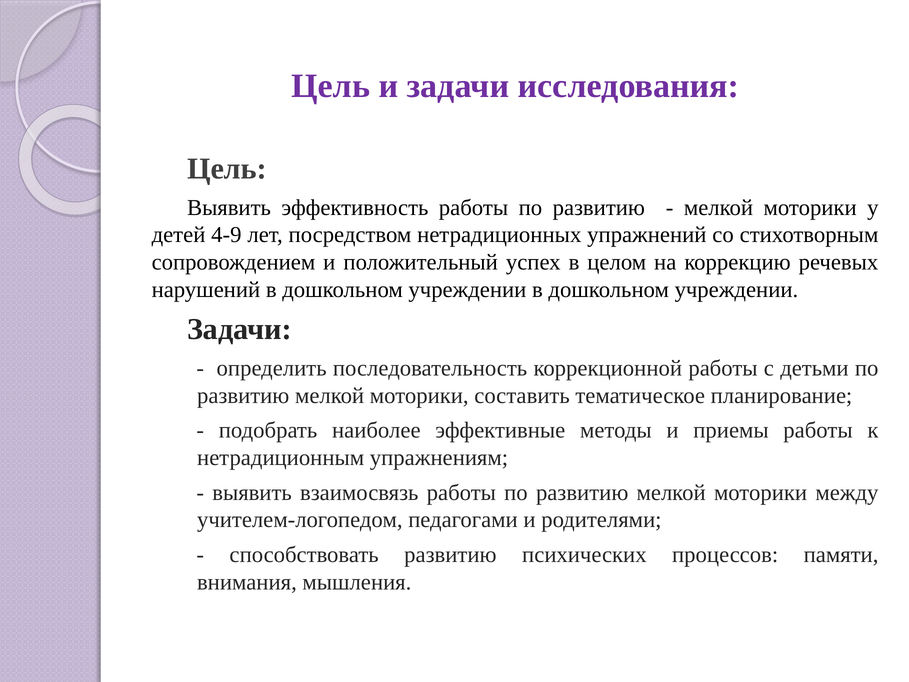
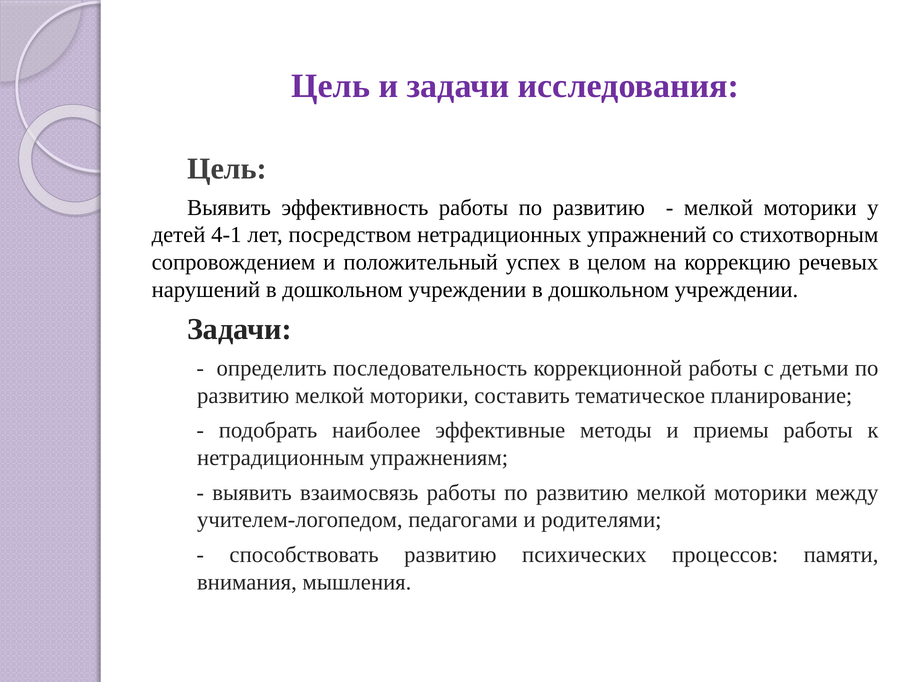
4-9: 4-9 -> 4-1
